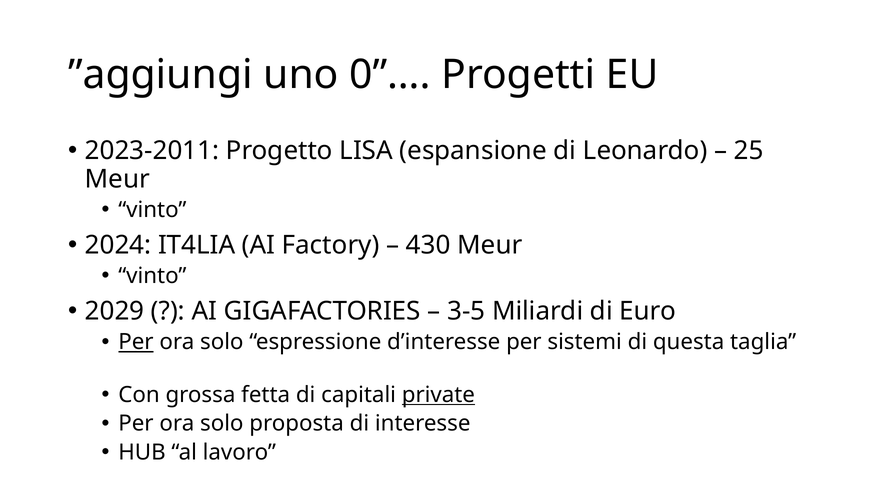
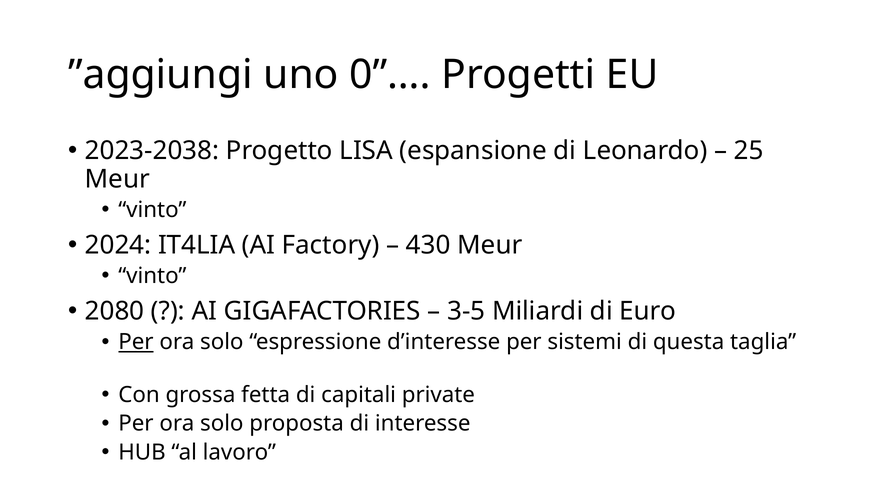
2023-2011: 2023-2011 -> 2023-2038
2029: 2029 -> 2080
private underline: present -> none
